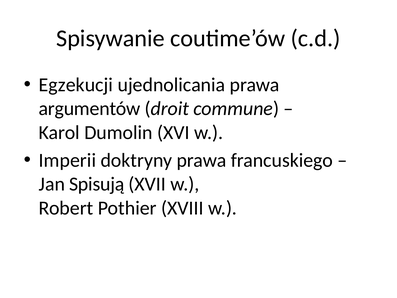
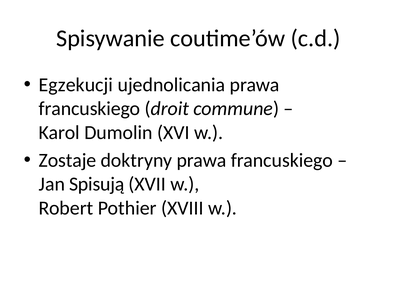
argumentów at (90, 109): argumentów -> francuskiego
Imperii: Imperii -> Zostaje
